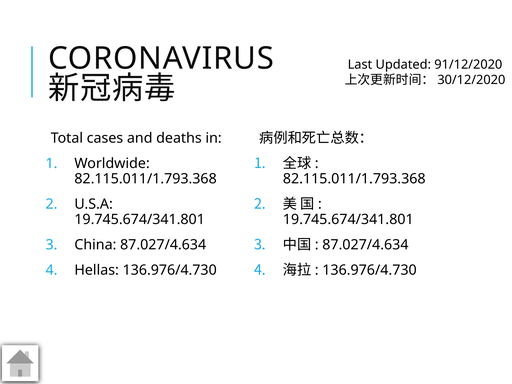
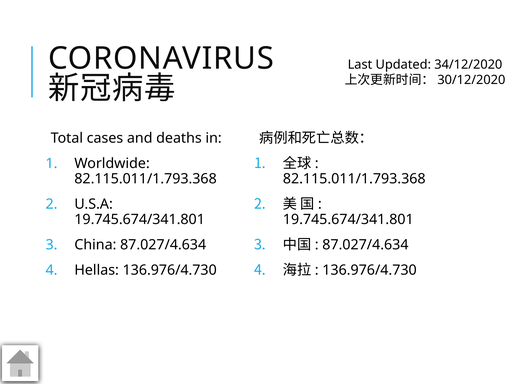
91/12/2020: 91/12/2020 -> 34/12/2020
